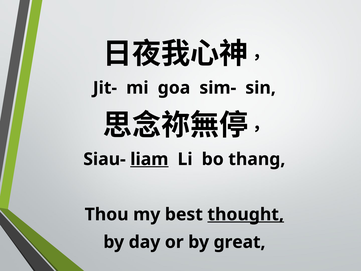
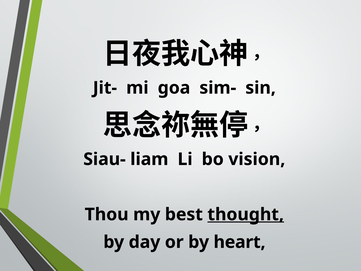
liam underline: present -> none
thang: thang -> vision
great: great -> heart
